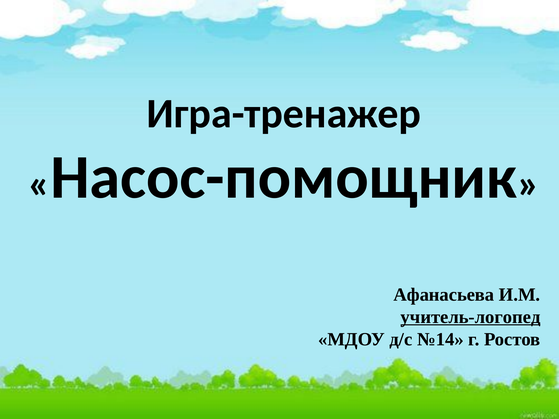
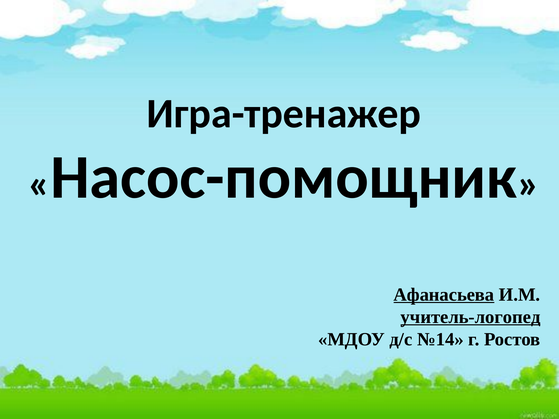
Афанасьева underline: none -> present
